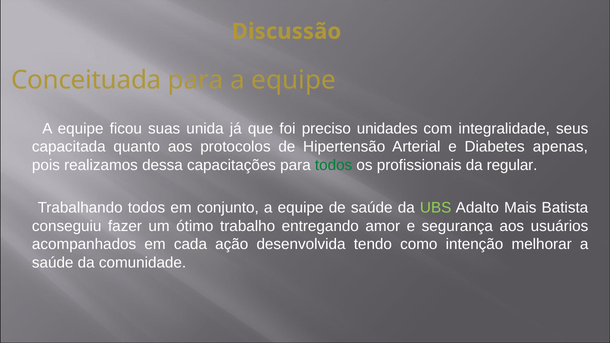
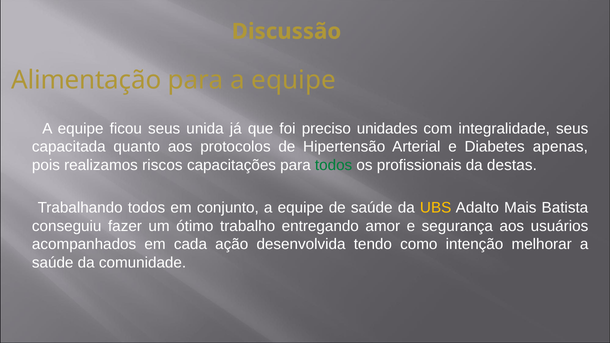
Conceituada: Conceituada -> Alimentação
ficou suas: suas -> seus
dessa: dessa -> riscos
regular: regular -> destas
UBS colour: light green -> yellow
